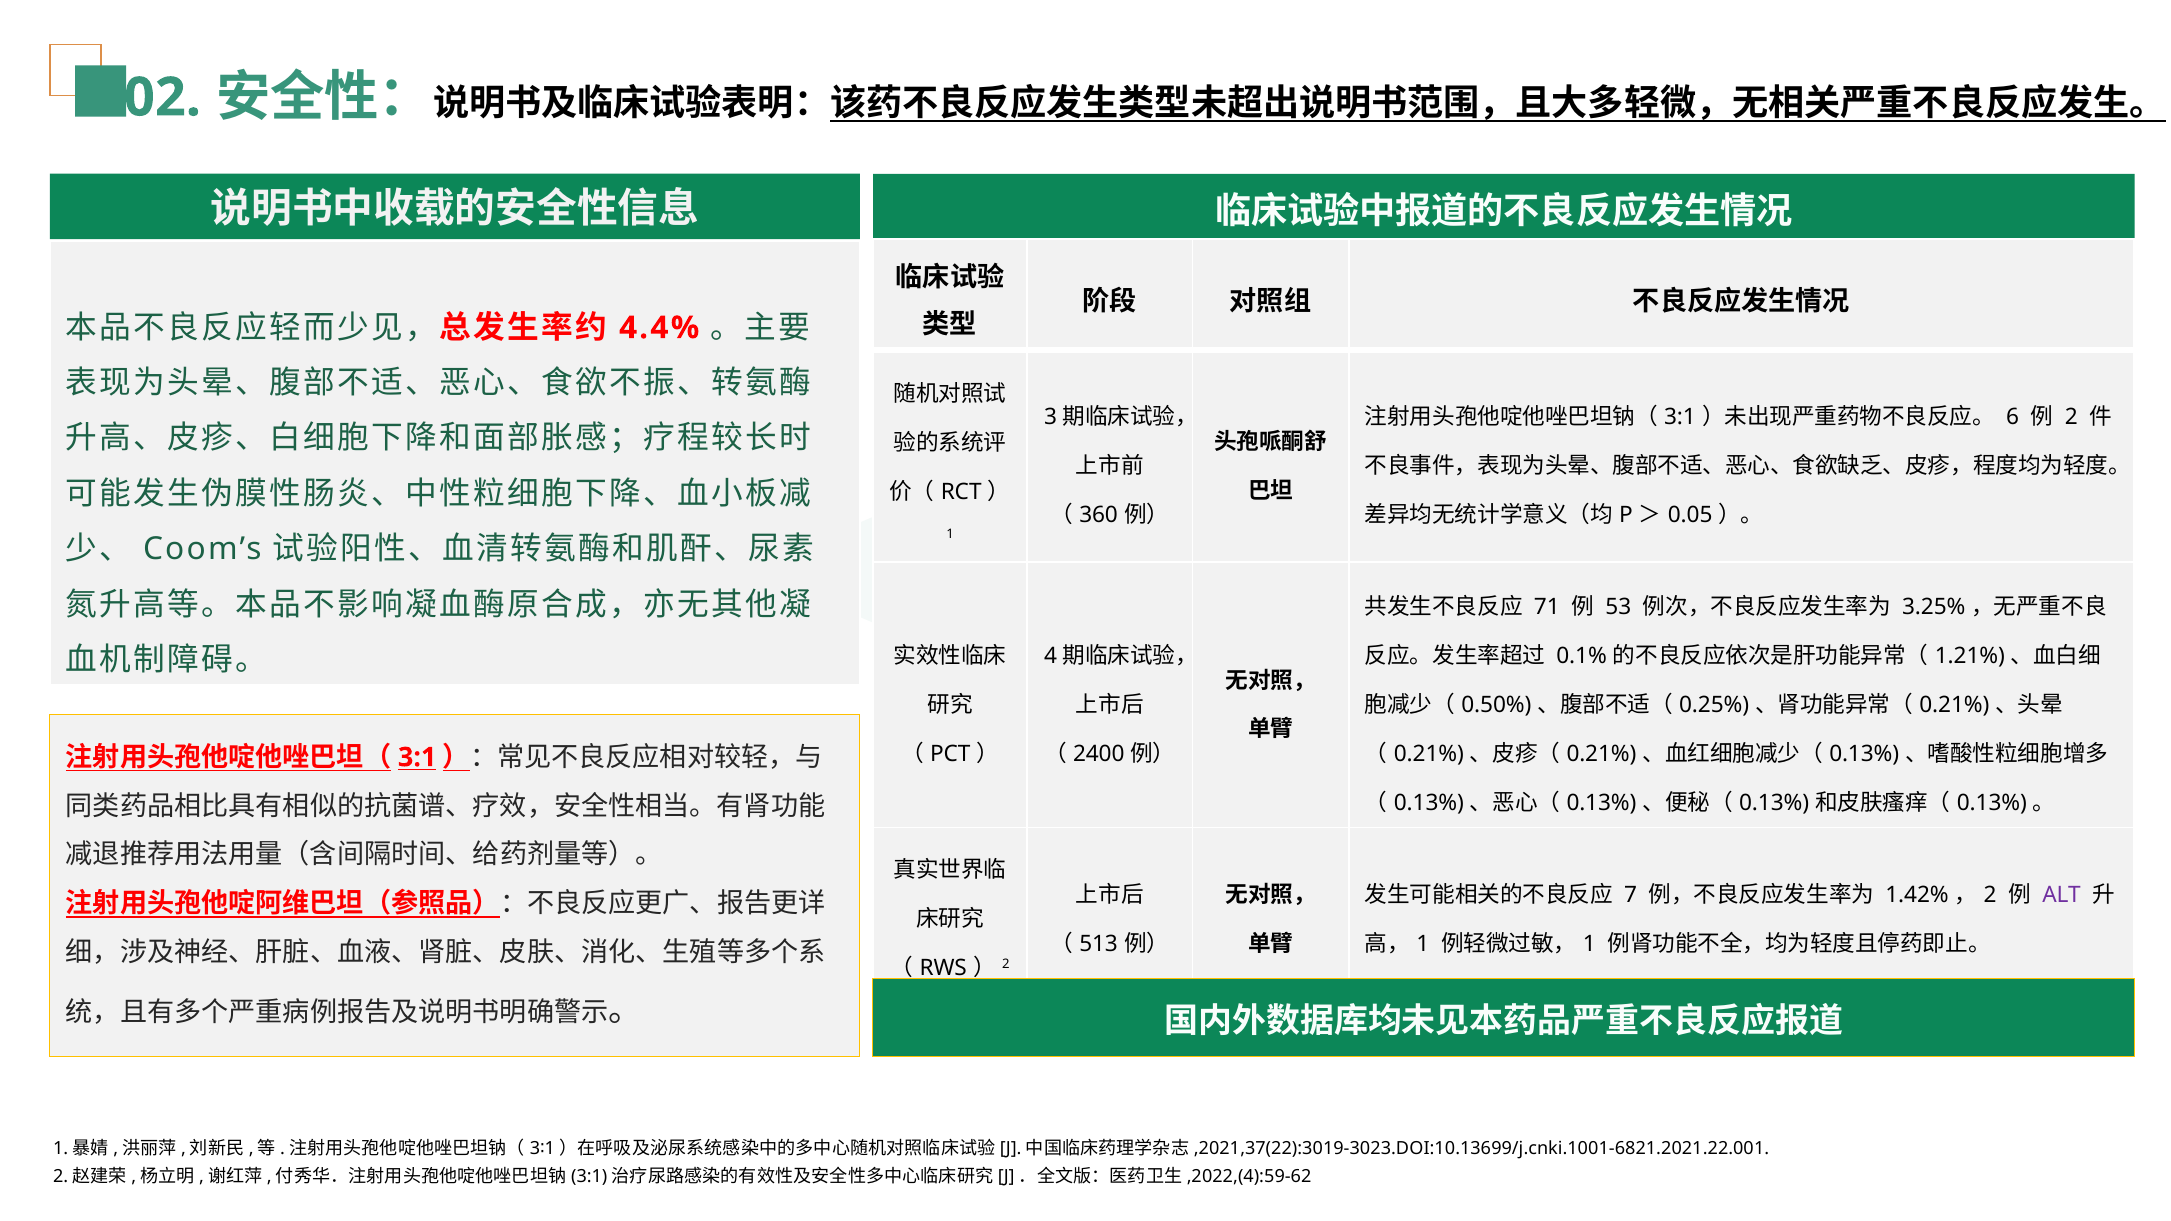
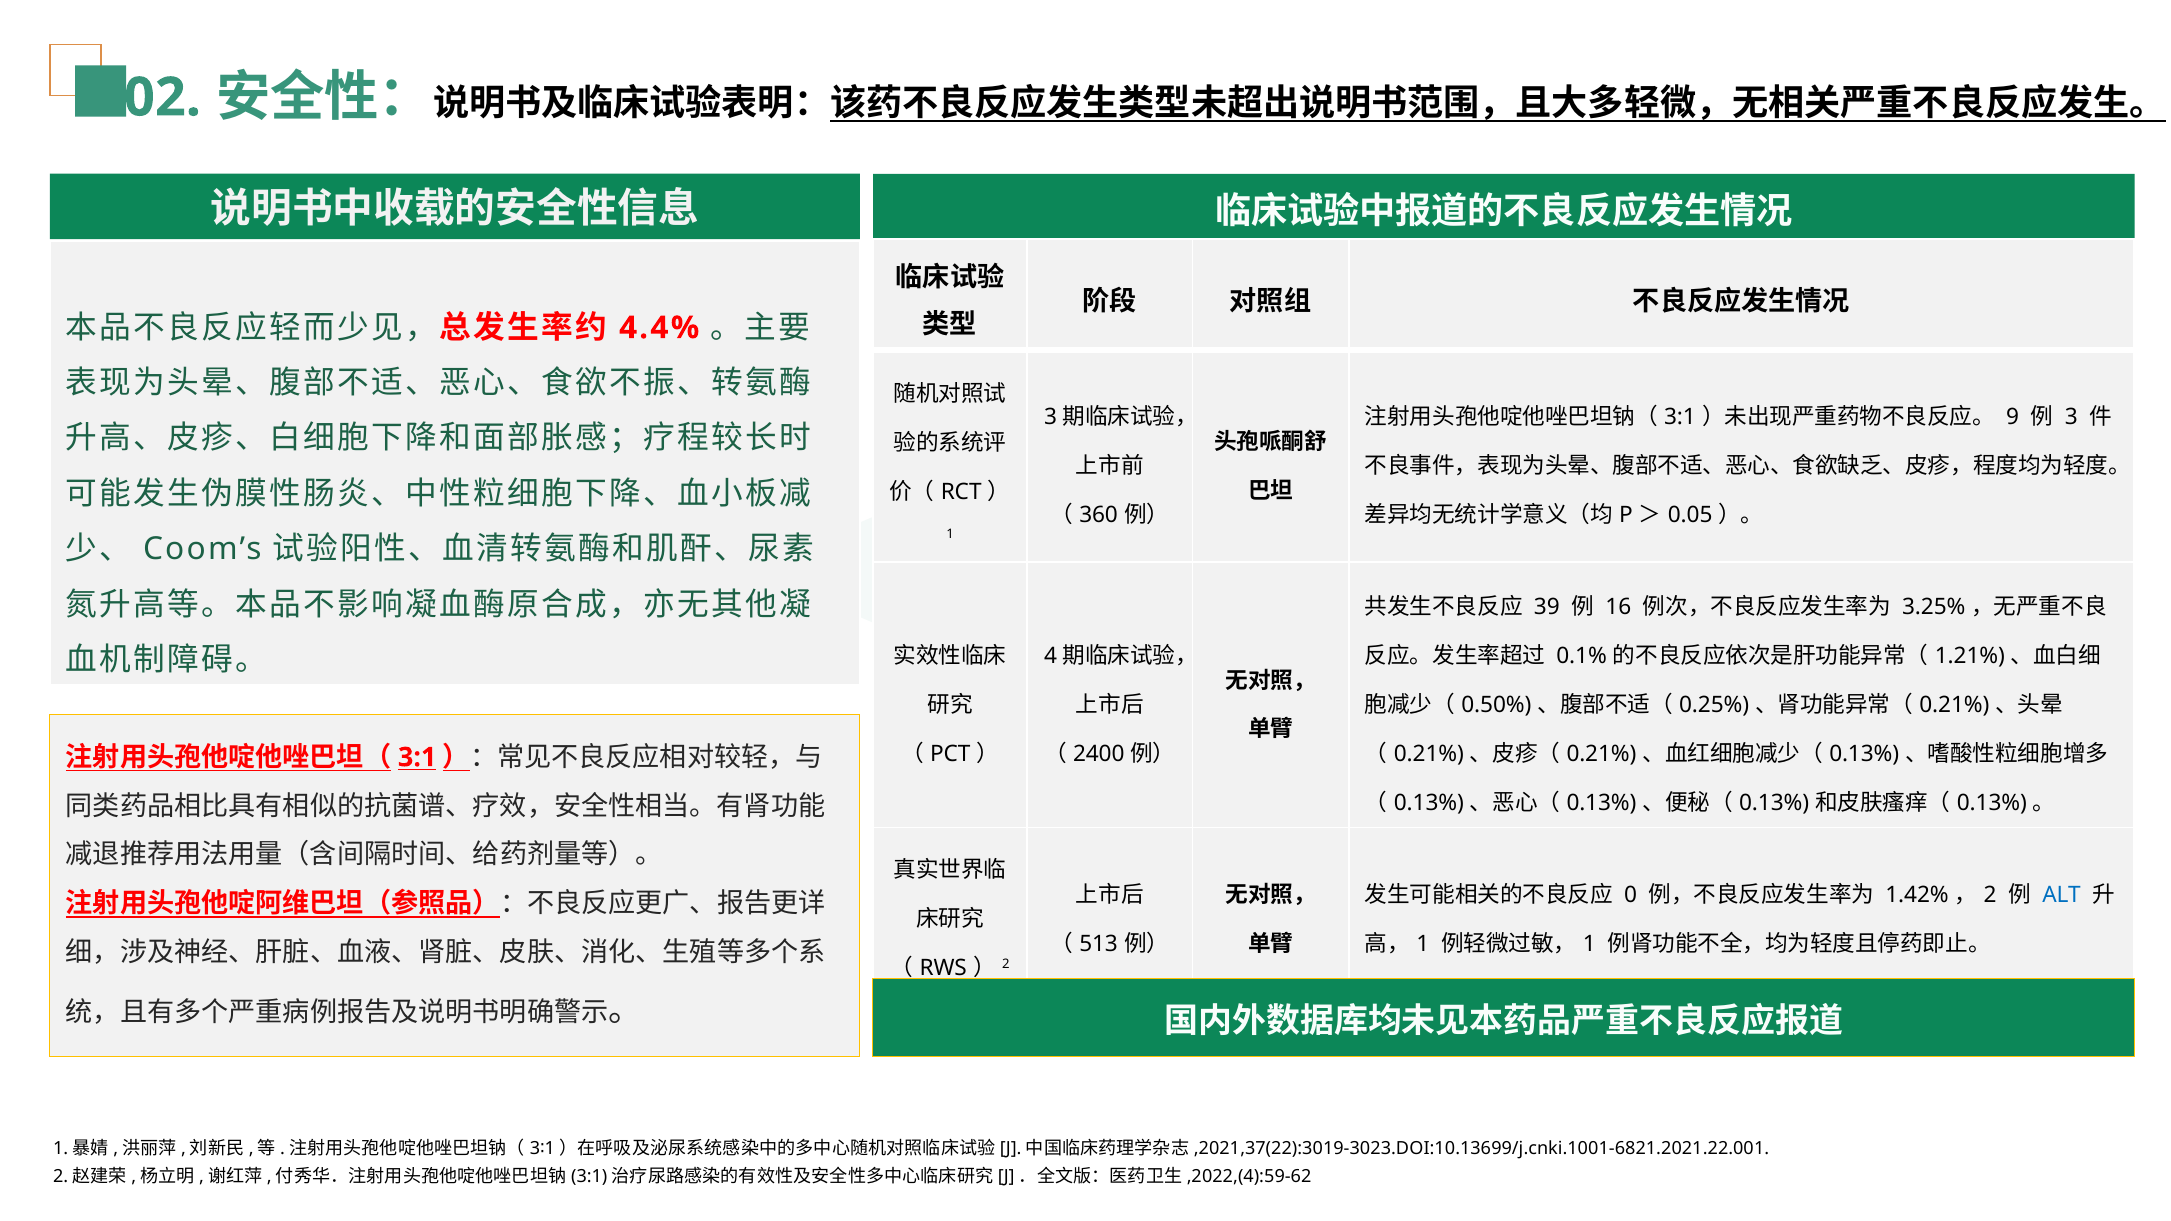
6: 6 -> 9
2 at (2071, 417): 2 -> 3
71: 71 -> 39
53: 53 -> 16
7: 7 -> 0
ALT colour: purple -> blue
